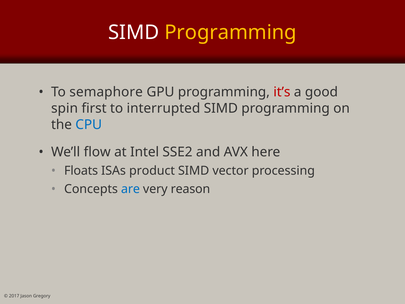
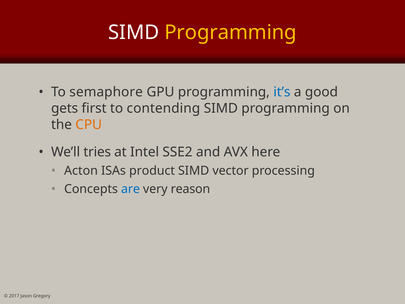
it’s colour: red -> blue
spin: spin -> gets
interrupted: interrupted -> contending
CPU colour: blue -> orange
flow: flow -> tries
Floats: Floats -> Acton
